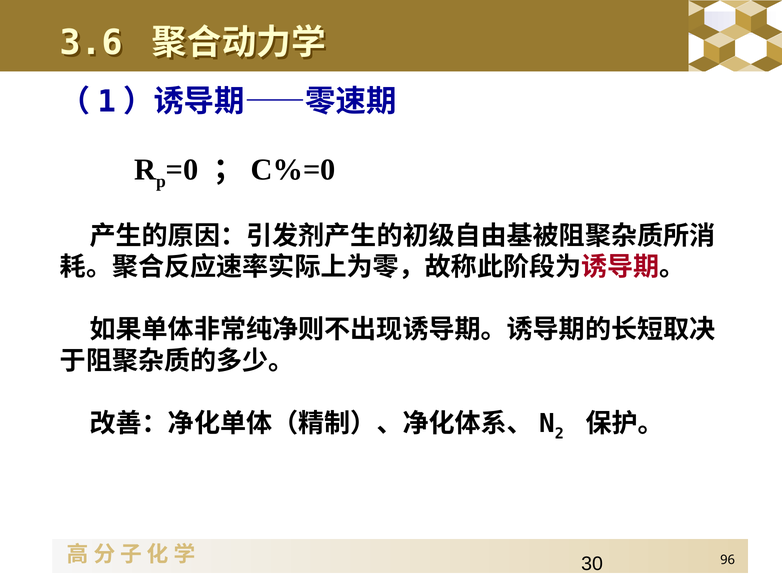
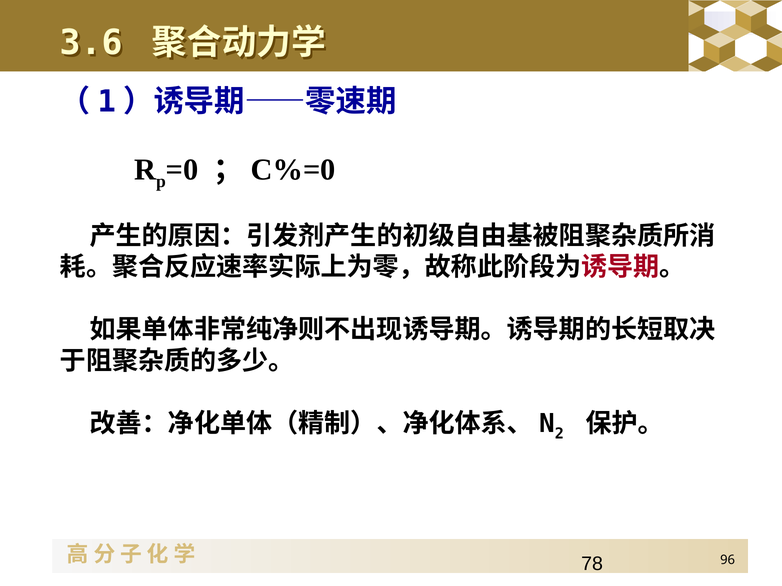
30: 30 -> 78
